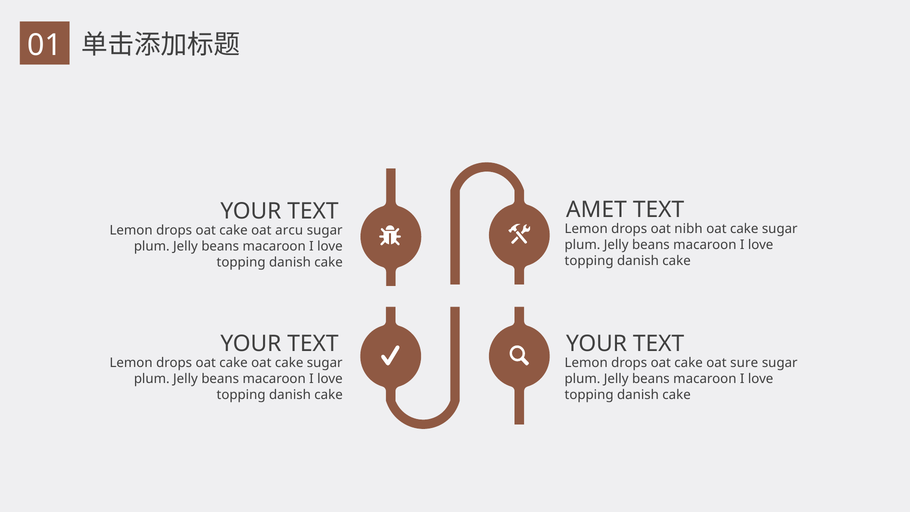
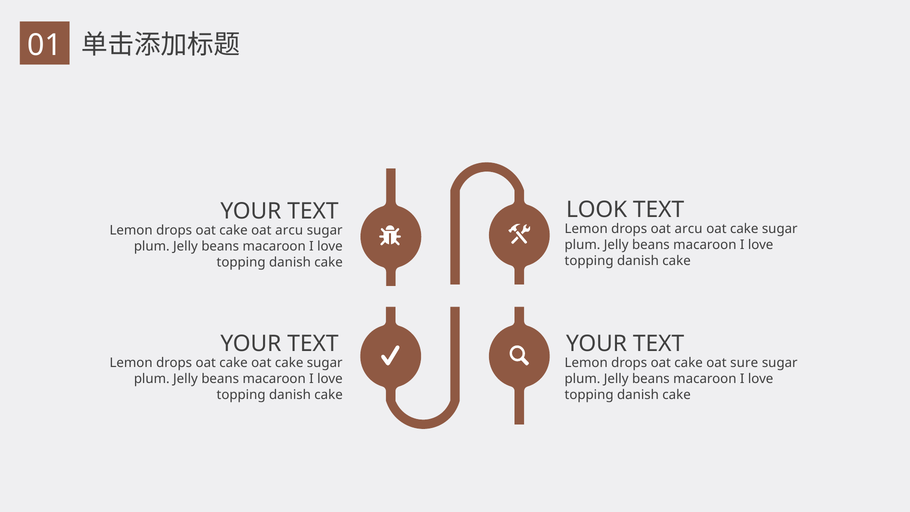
AMET: AMET -> LOOK
drops oat nibh: nibh -> arcu
